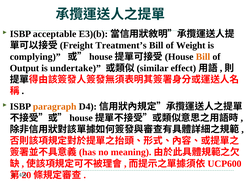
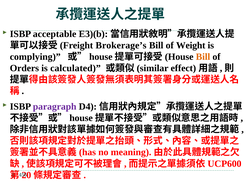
Treatment’s: Treatment’s -> Brokerage’s
Output: Output -> Orders
undertake: undertake -> calculated
paragraph colour: orange -> purple
